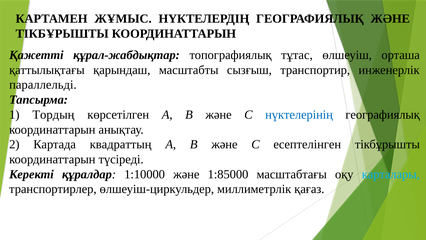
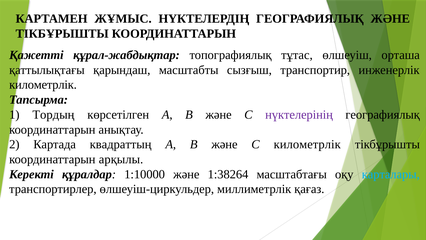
параллельді at (43, 85): параллельді -> километрлік
нүктелерінің colour: blue -> purple
С есептелінген: есептелінген -> километрлік
түсіреді: түсіреді -> арқылы
1:85000: 1:85000 -> 1:38264
